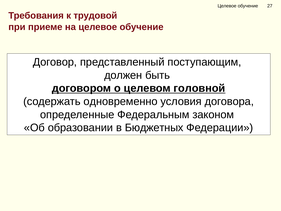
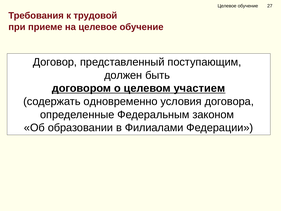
головной: головной -> участием
Бюджетных: Бюджетных -> Филиалами
